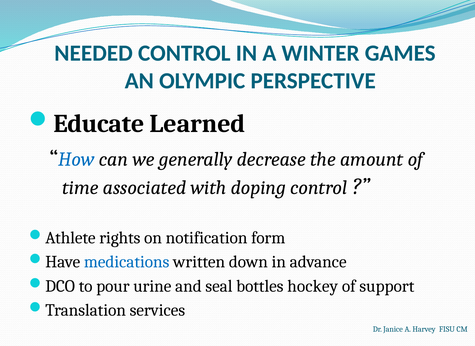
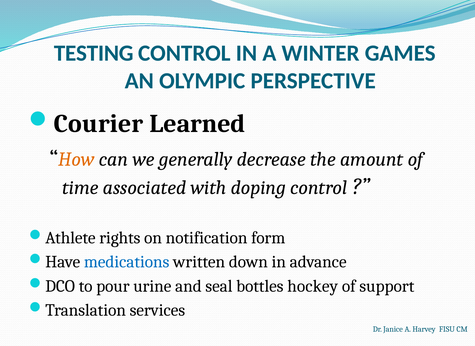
NEEDED: NEEDED -> TESTING
Educate: Educate -> Courier
How colour: blue -> orange
